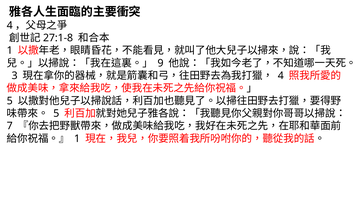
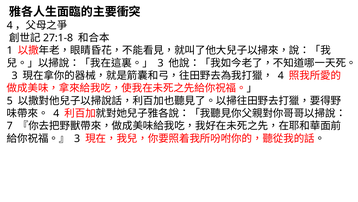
9 at (161, 63): 9 -> 3
5 at (56, 113): 5 -> 4
1 at (77, 138): 1 -> 3
